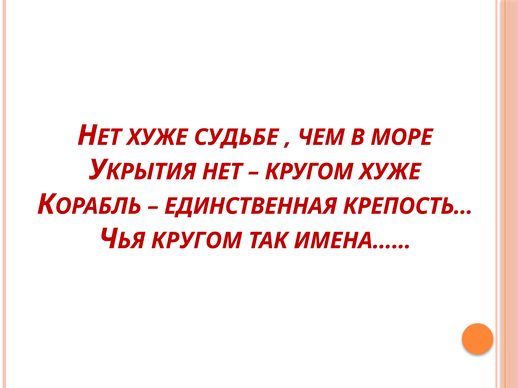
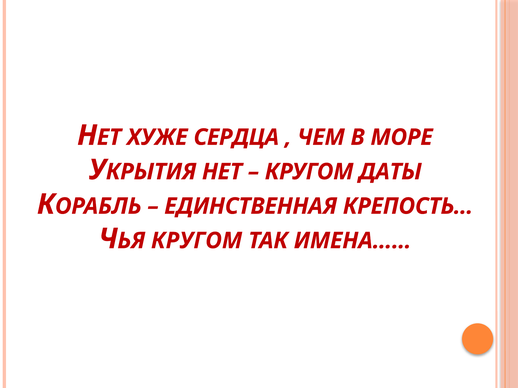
СУДЬБЕ: СУДЬБЕ -> СЕРДЦА
КРУГОМ ХУЖЕ: ХУЖЕ -> ДАТЫ
